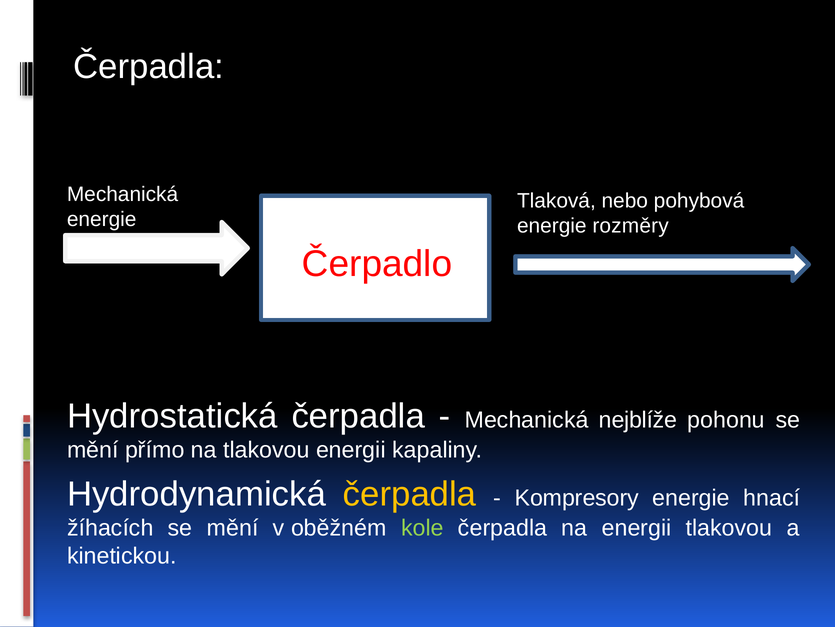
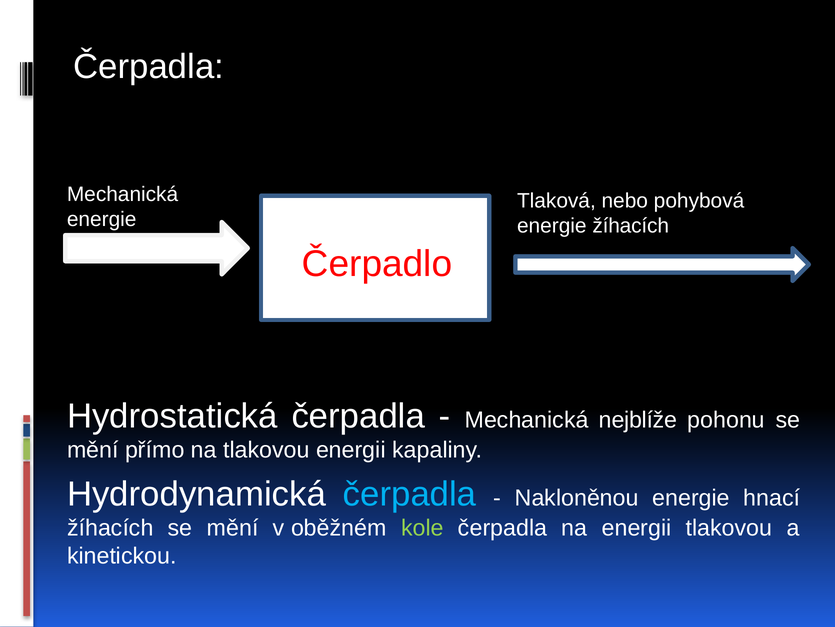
energie rozměry: rozměry -> žíhacích
čerpadla at (410, 493) colour: yellow -> light blue
Kompresory: Kompresory -> Nakloněnou
